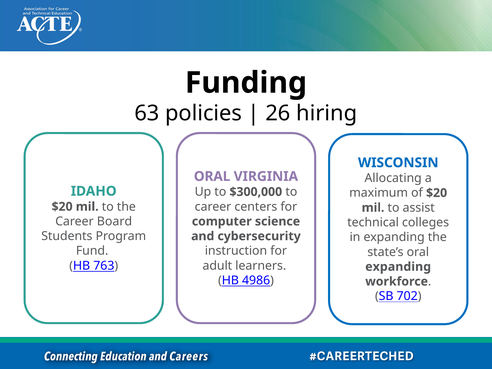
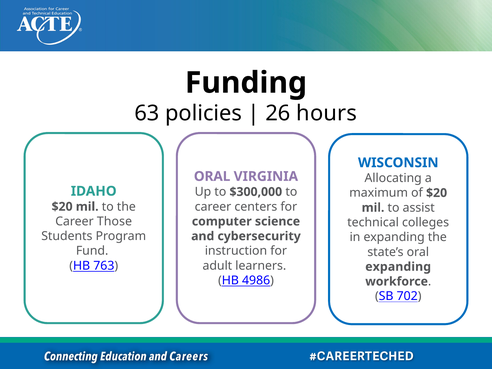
hiring: hiring -> hours
Board: Board -> Those
